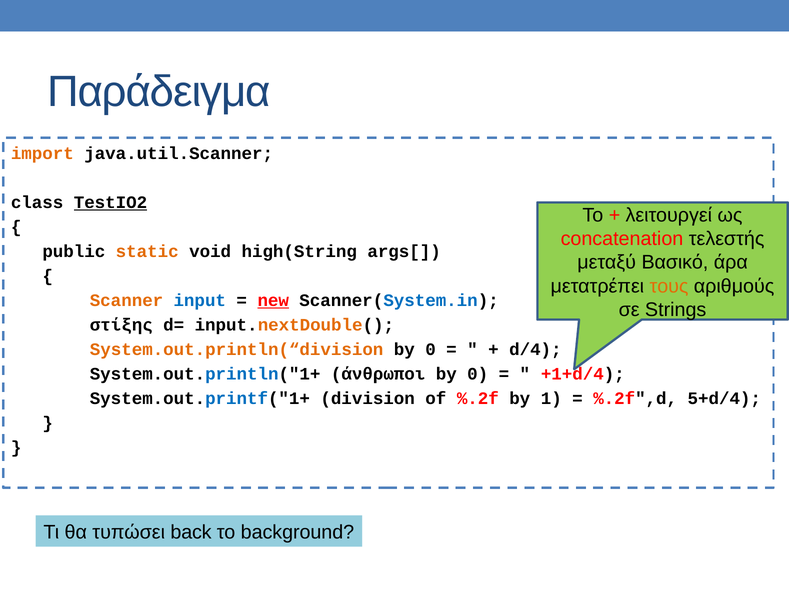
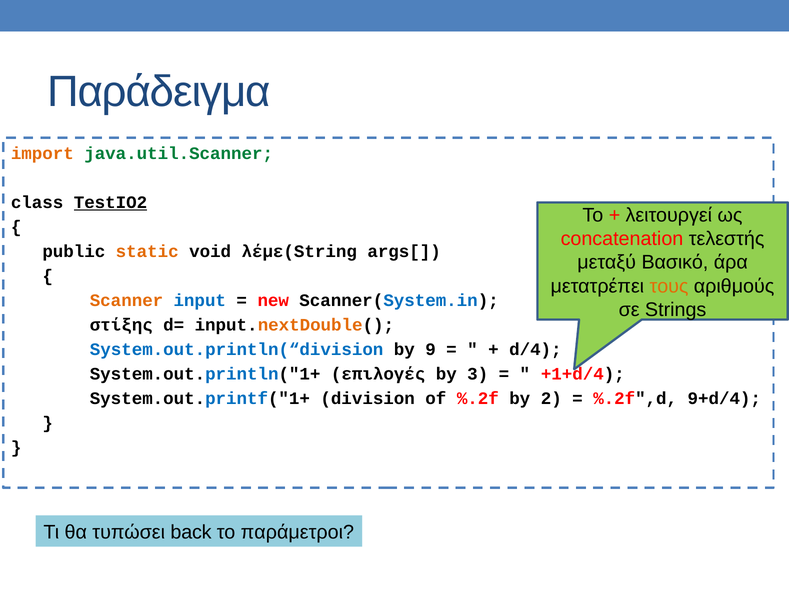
java.util.Scanner colour: black -> green
high(String: high(String -> λέμε(String
new underline: present -> none
System.out.println(“division colour: orange -> blue
0 at (431, 350): 0 -> 9
άνθρωποι: άνθρωποι -> επιλογές
0 at (478, 374): 0 -> 3
1: 1 -> 2
5+d/4: 5+d/4 -> 9+d/4
background: background -> παράμετροι
